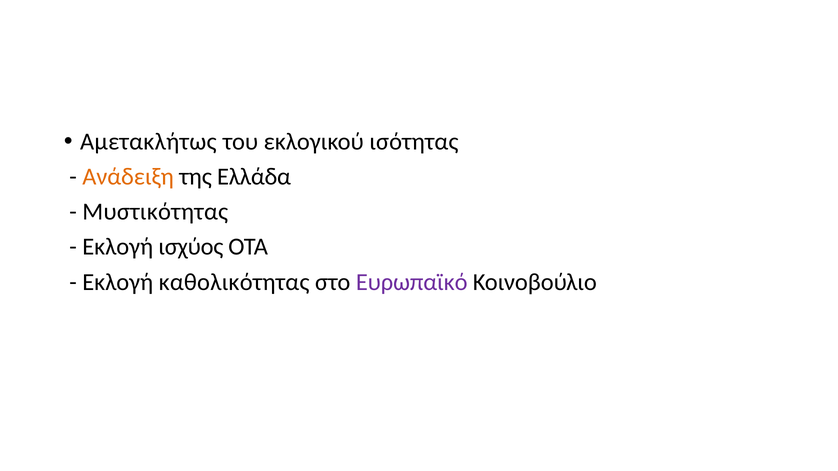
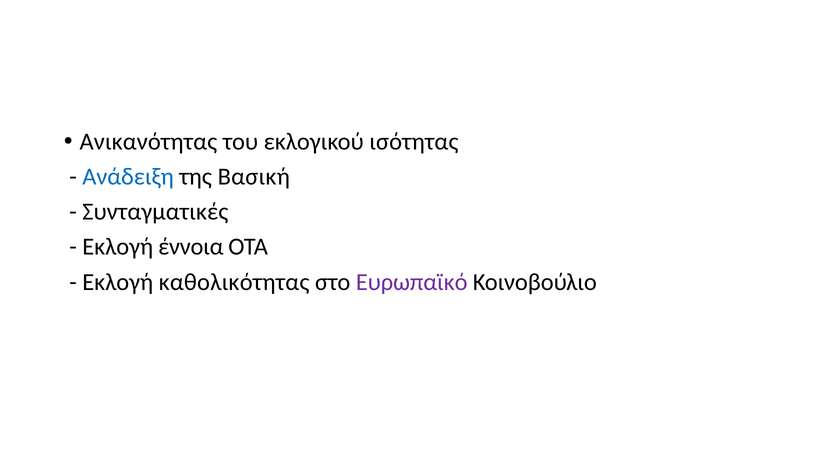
Αμετακλήτως: Αμετακλήτως -> Ανικανότητας
Ανάδειξη colour: orange -> blue
Ελλάδα: Ελλάδα -> Βασική
Μυστικότητας: Μυστικότητας -> Συνταγματικές
ισχύος: ισχύος -> έννοια
